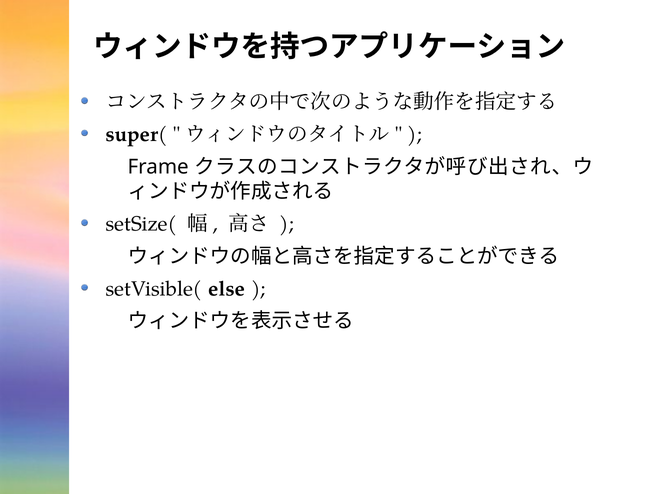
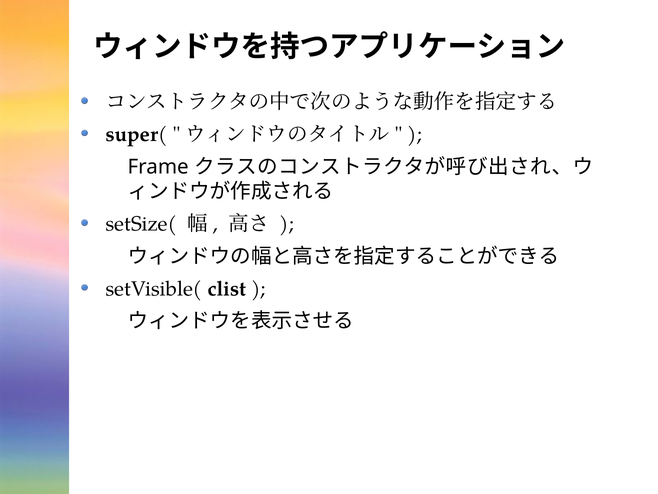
else: else -> clist
